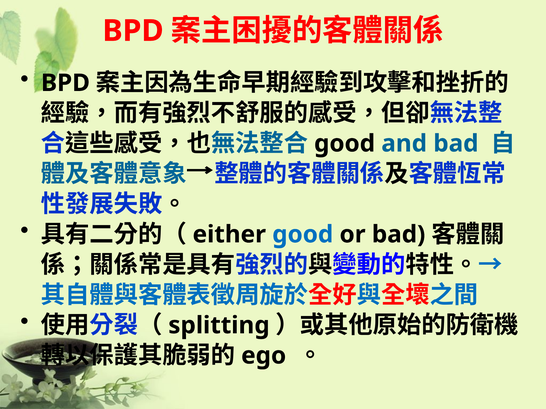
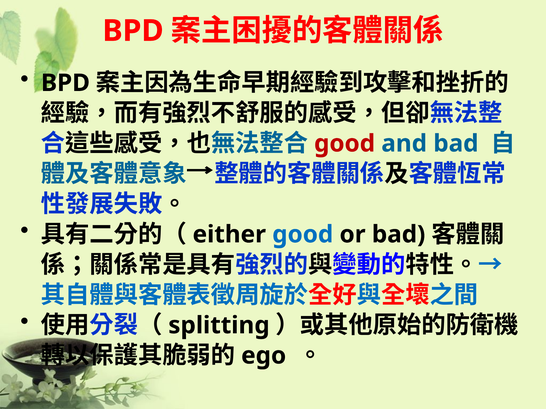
good at (345, 144) colour: black -> red
